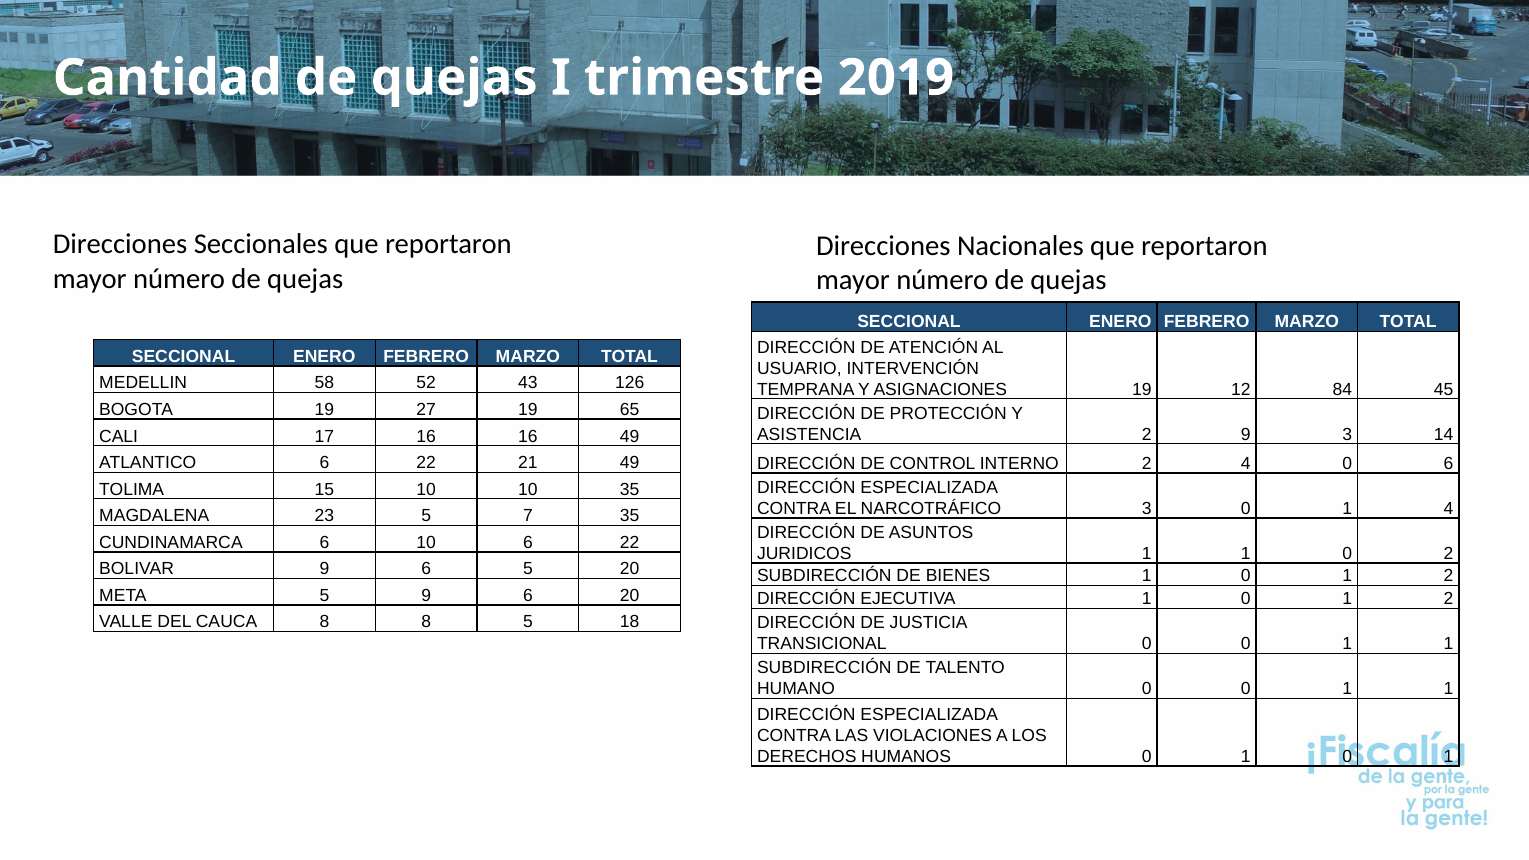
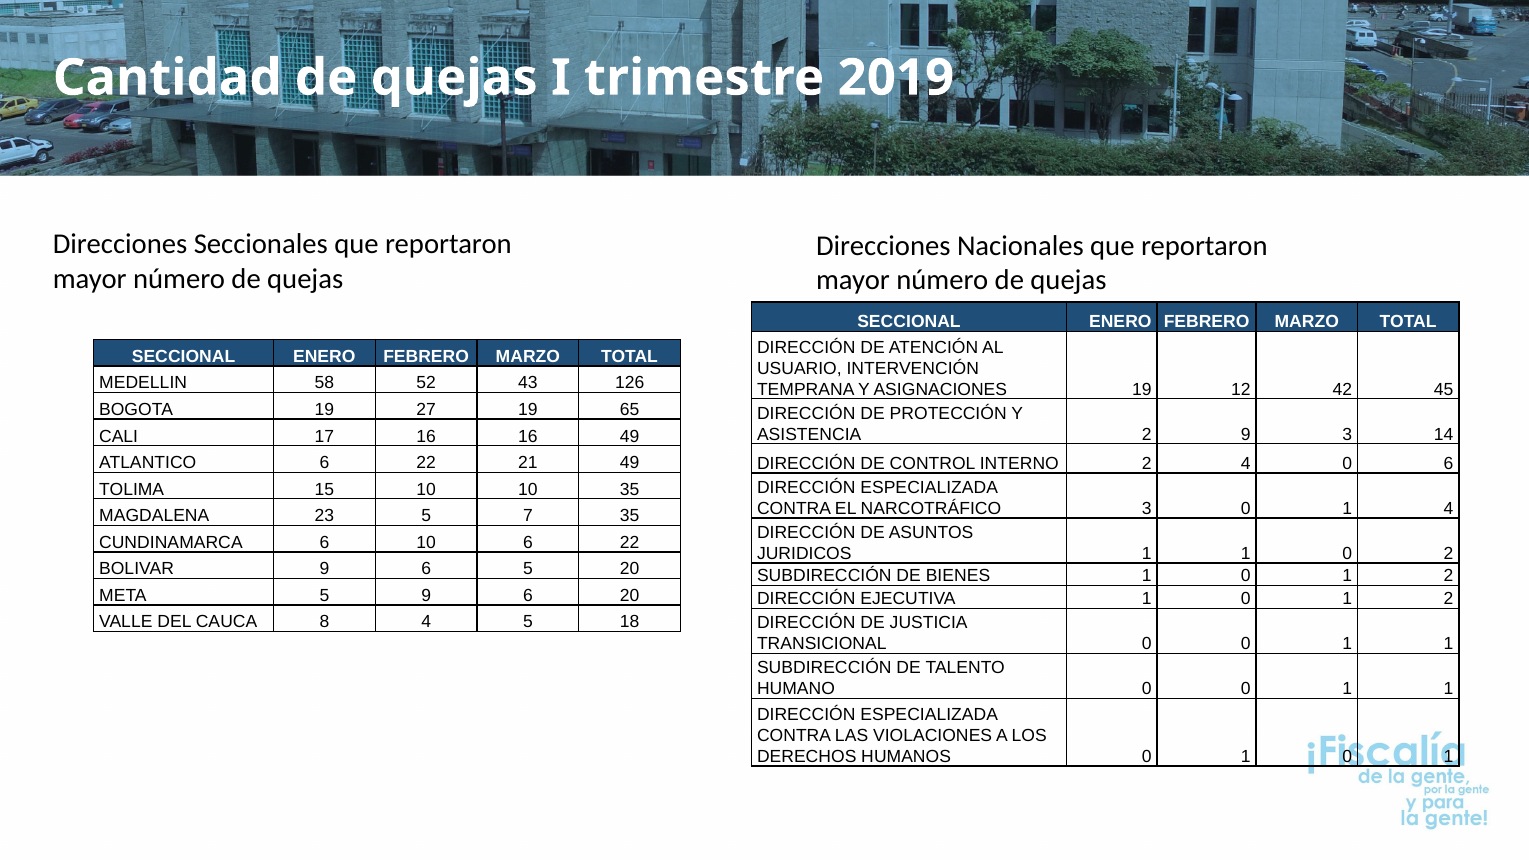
84: 84 -> 42
8 8: 8 -> 4
